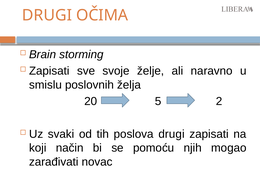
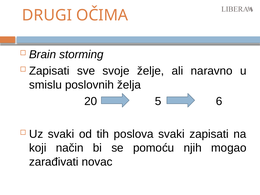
2: 2 -> 6
poslova drugi: drugi -> svaki
